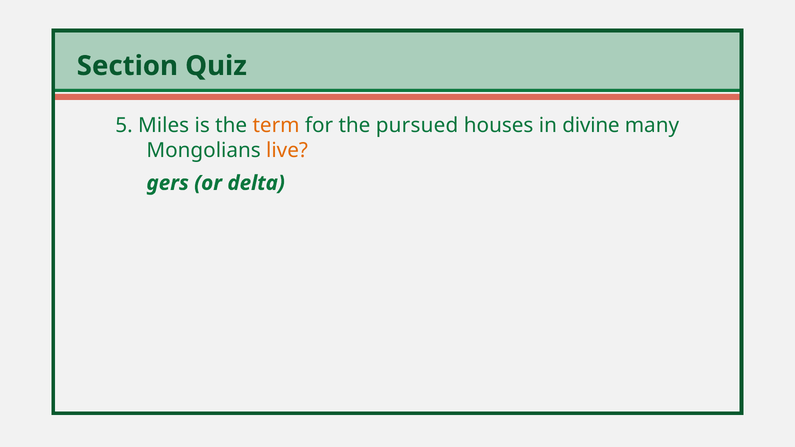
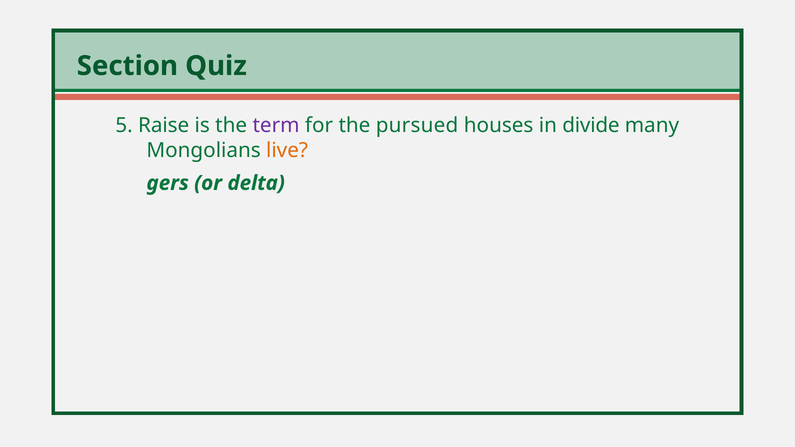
Miles: Miles -> Raise
term colour: orange -> purple
divine: divine -> divide
